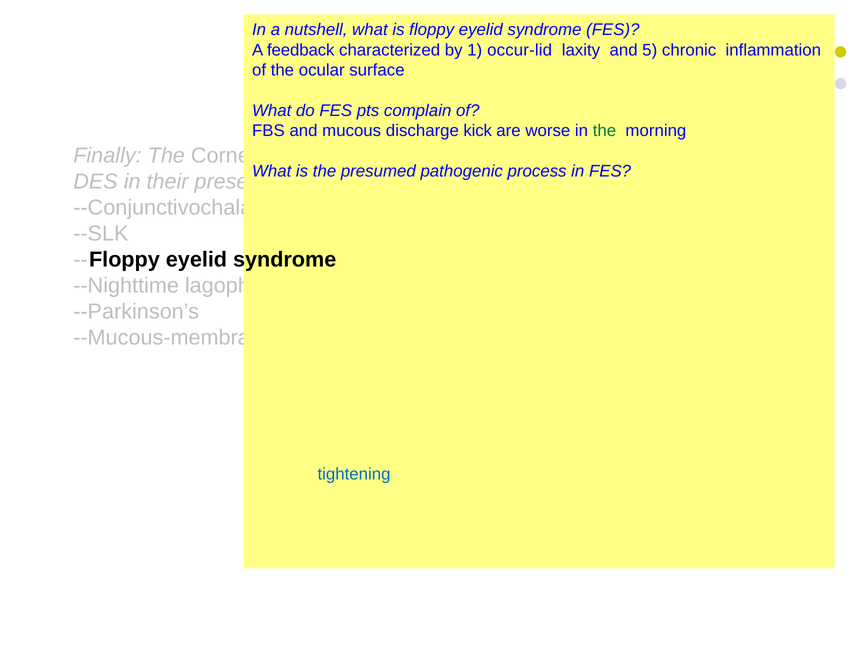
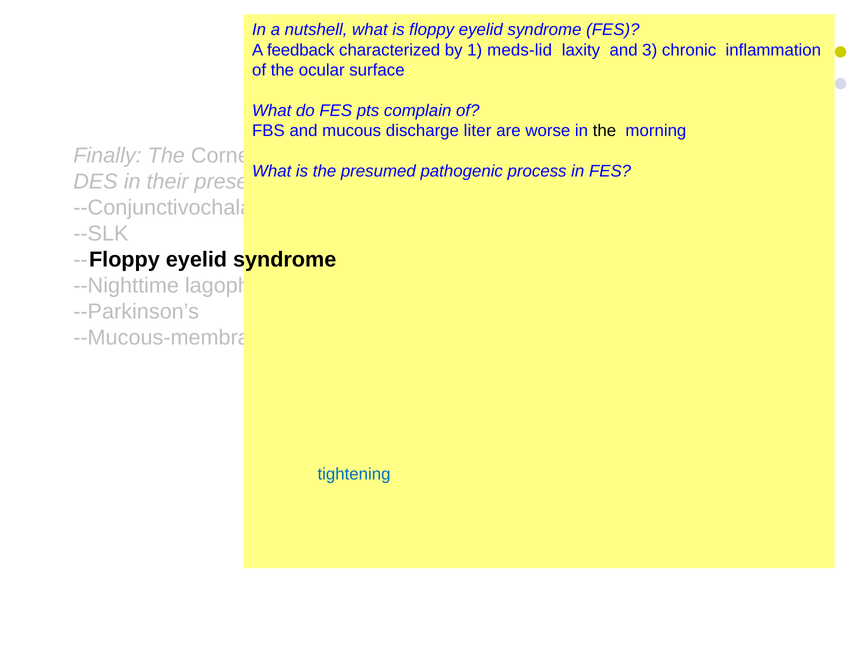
occur-lid: occur-lid -> meds-lid
5: 5 -> 3
kick: kick -> liter
the at (604, 131) colour: green -> black
